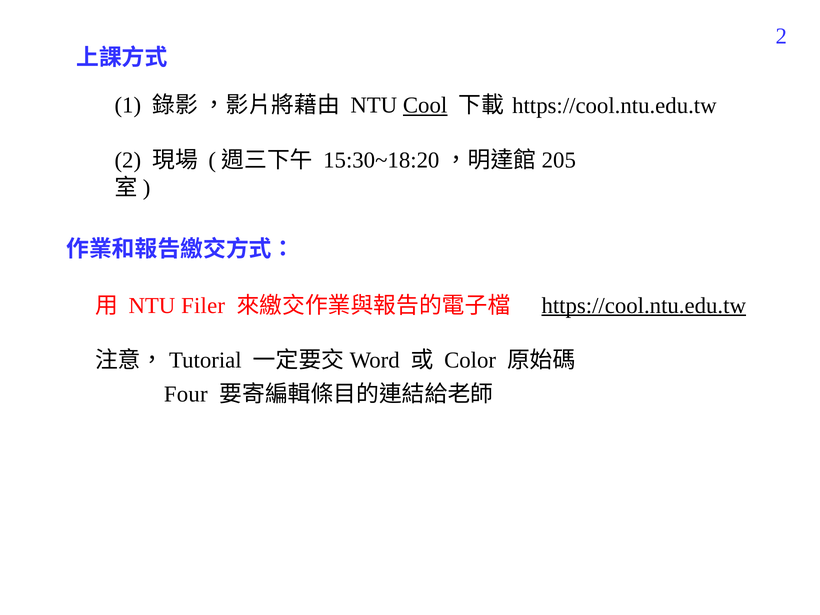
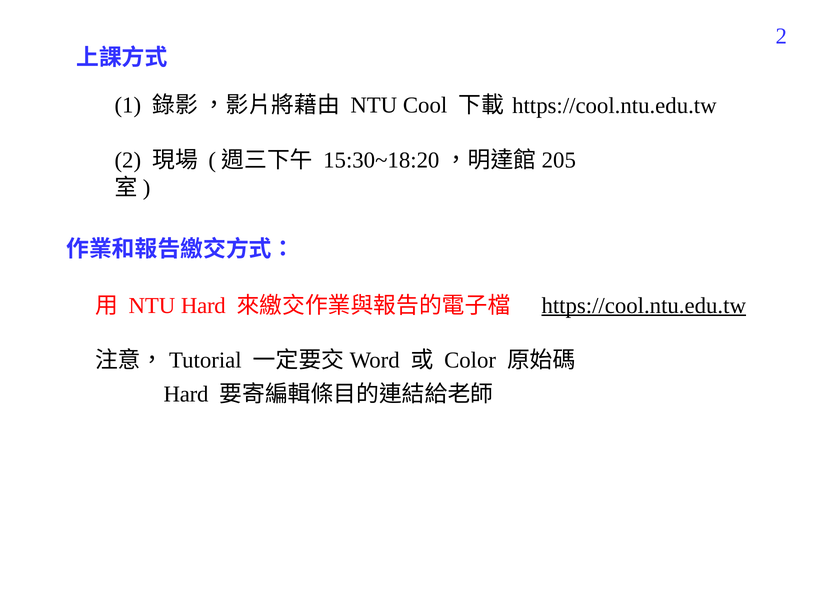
Cool underline: present -> none
NTU Filer: Filer -> Hard
Four at (186, 394): Four -> Hard
